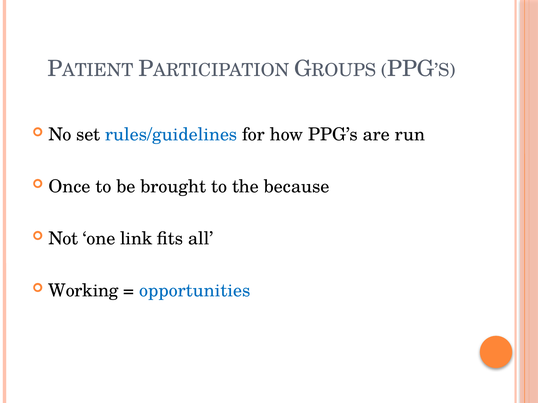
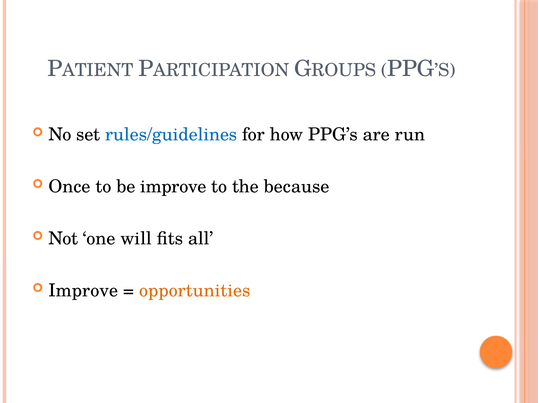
be brought: brought -> improve
link: link -> will
Working at (83, 291): Working -> Improve
opportunities colour: blue -> orange
